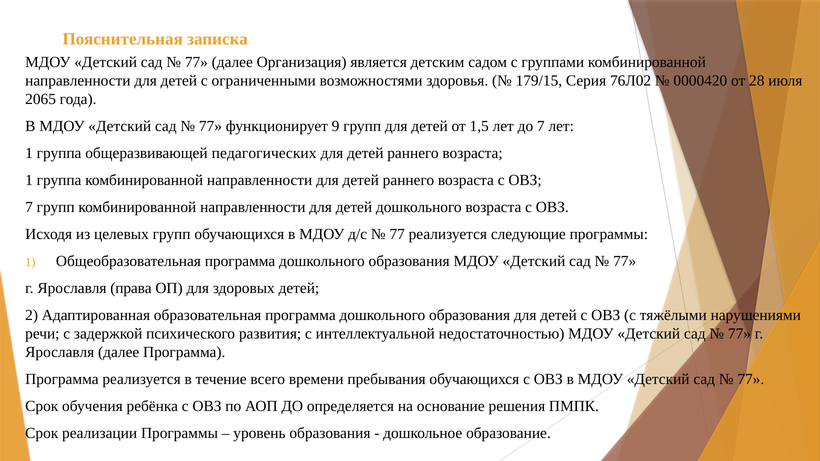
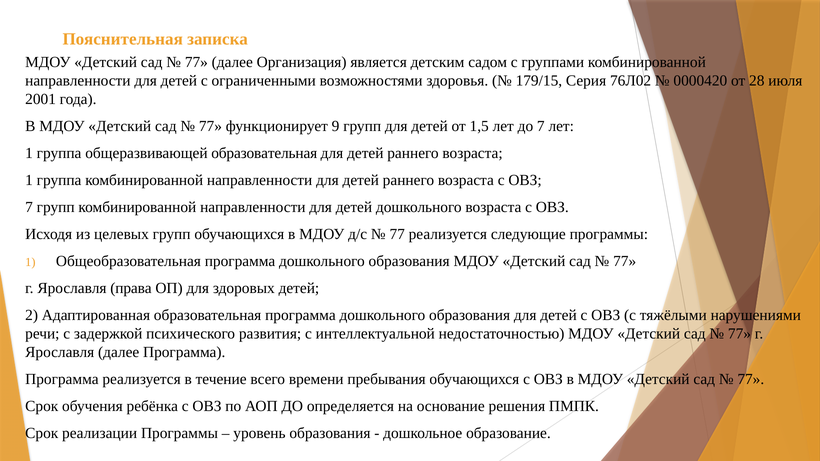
2065: 2065 -> 2001
общеразвивающей педагогических: педагогических -> образовательная
